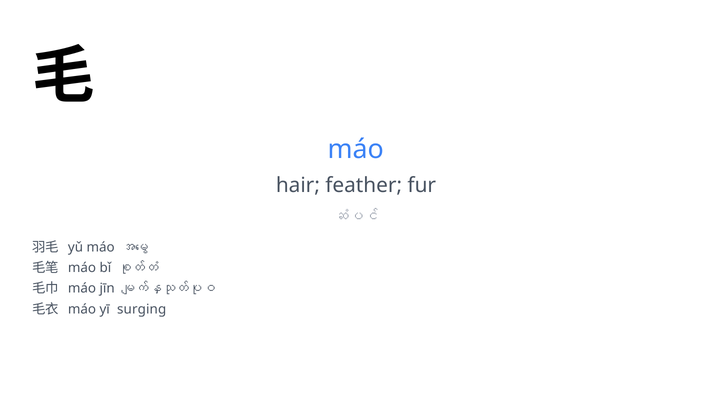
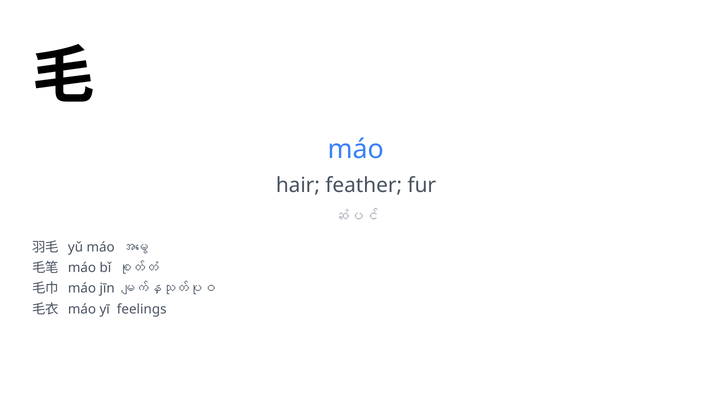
surging: surging -> feelings
